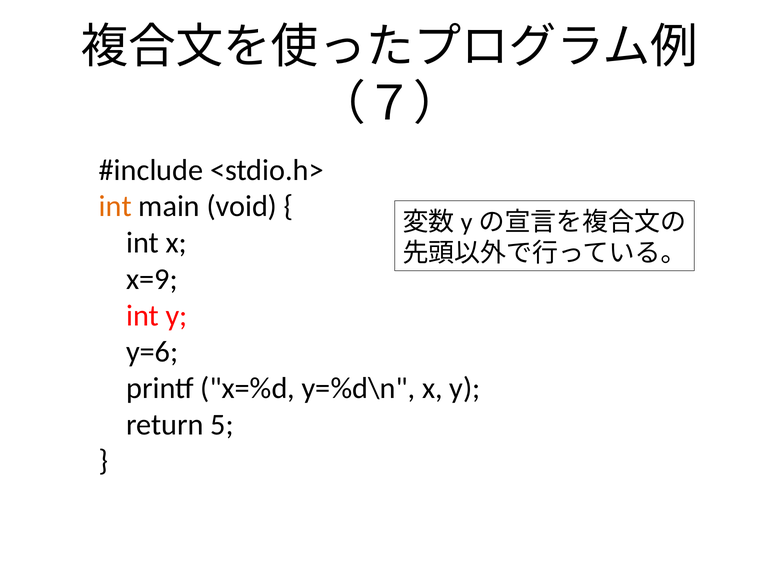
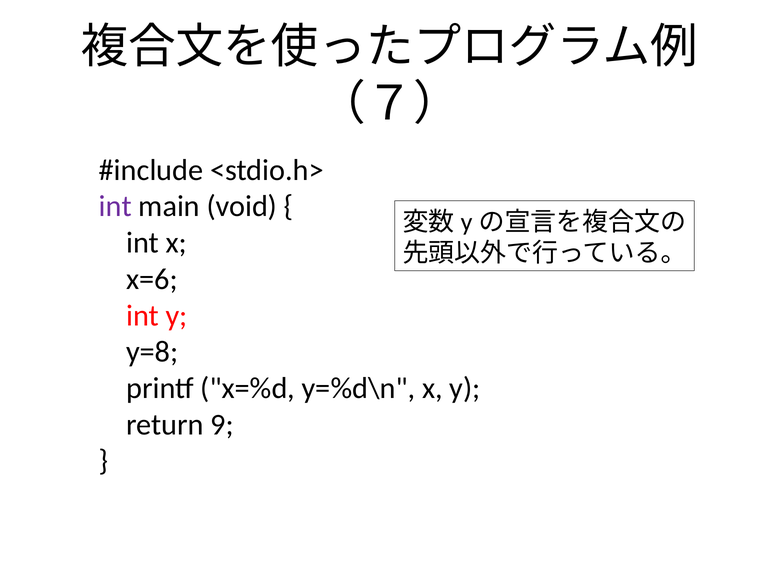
int at (115, 207) colour: orange -> purple
x=9: x=9 -> x=6
y=6: y=6 -> y=8
5: 5 -> 9
